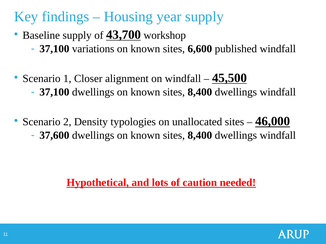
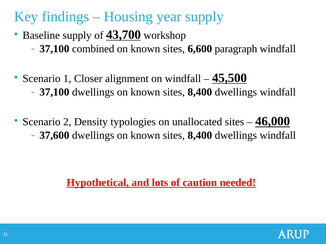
variations: variations -> combined
published: published -> paragraph
